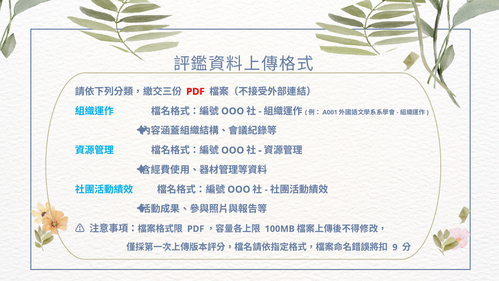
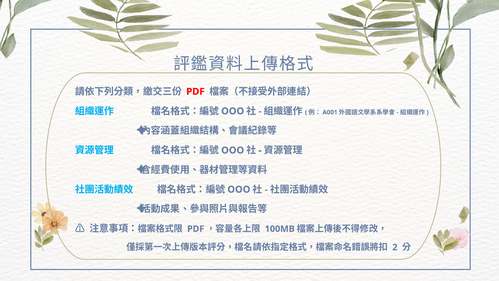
9: 9 -> 2
